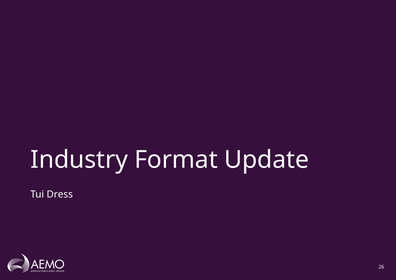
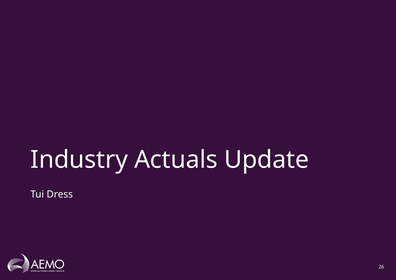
Format: Format -> Actuals
